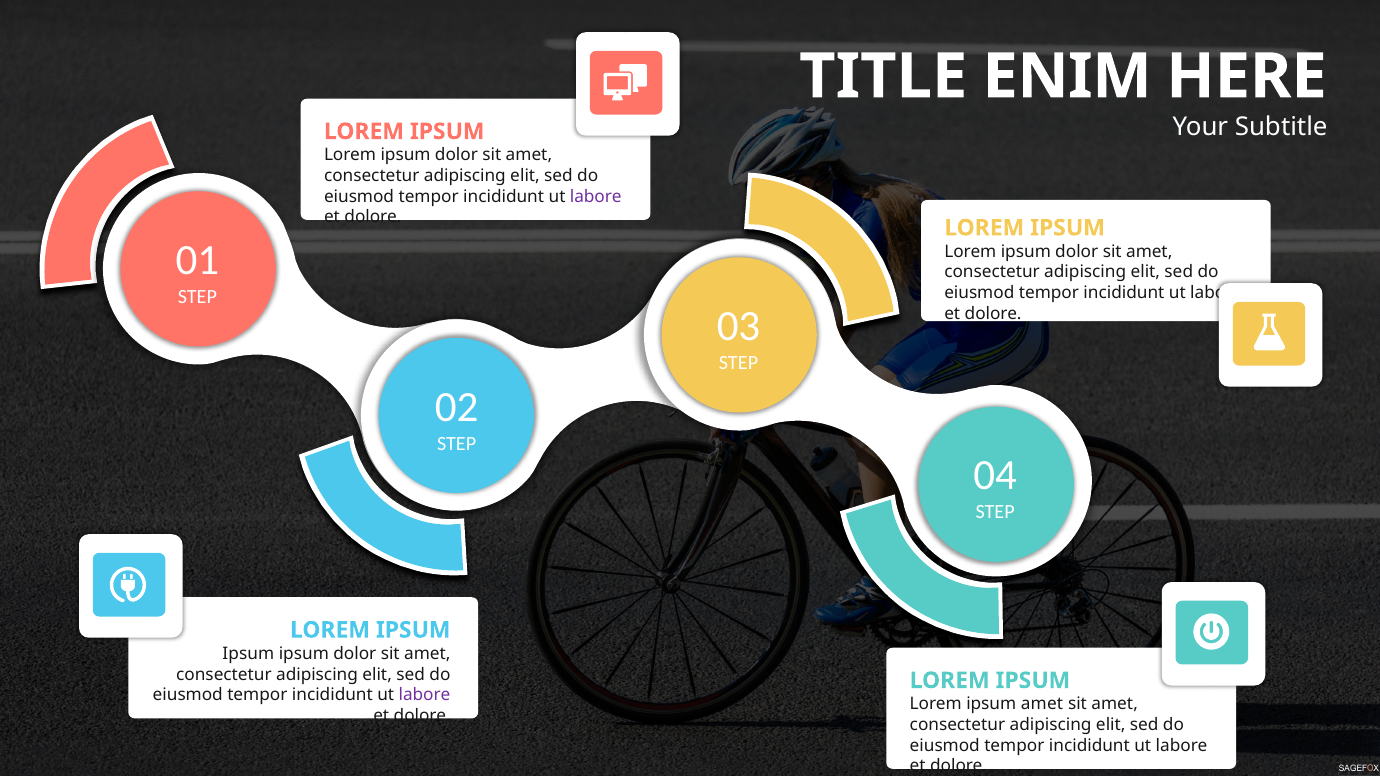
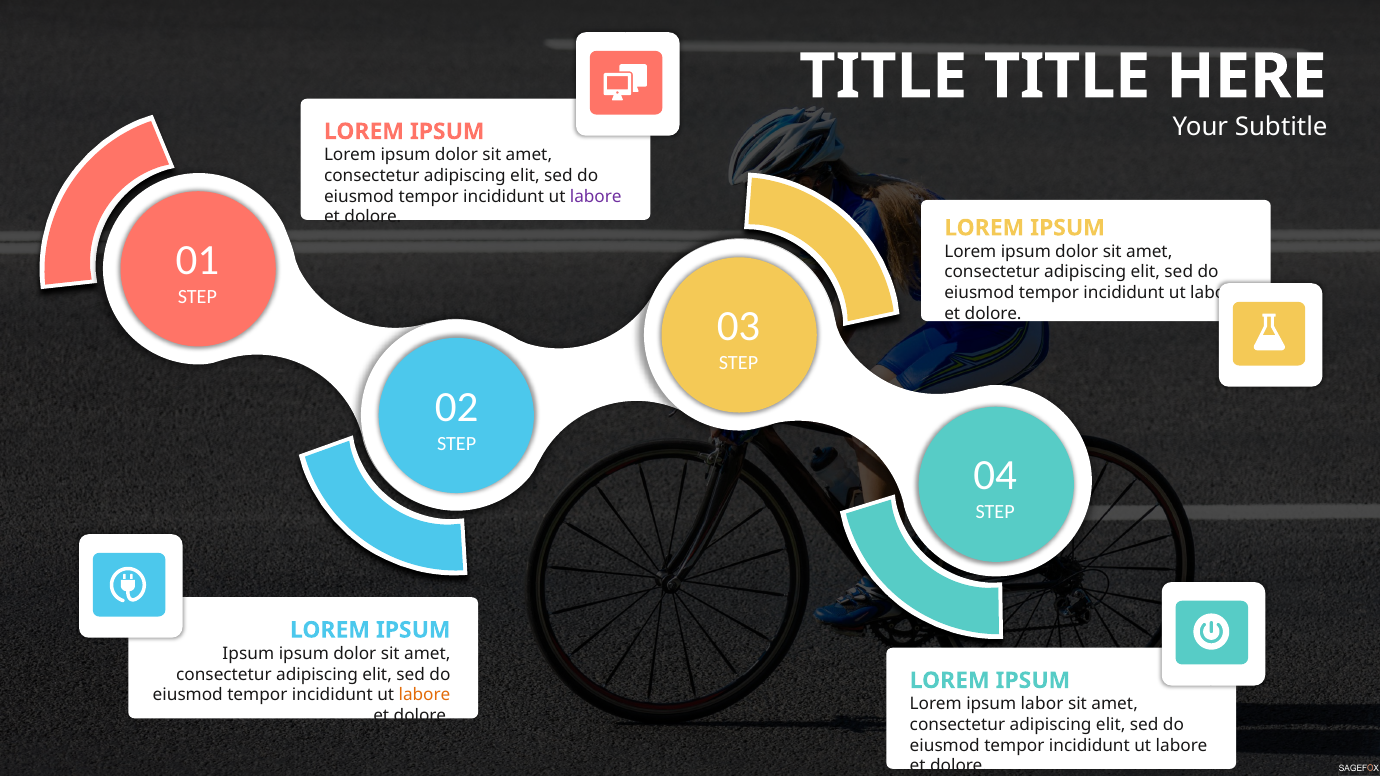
TITLE ENIM: ENIM -> TITLE
labore at (424, 695) colour: purple -> orange
ipsum amet: amet -> labor
